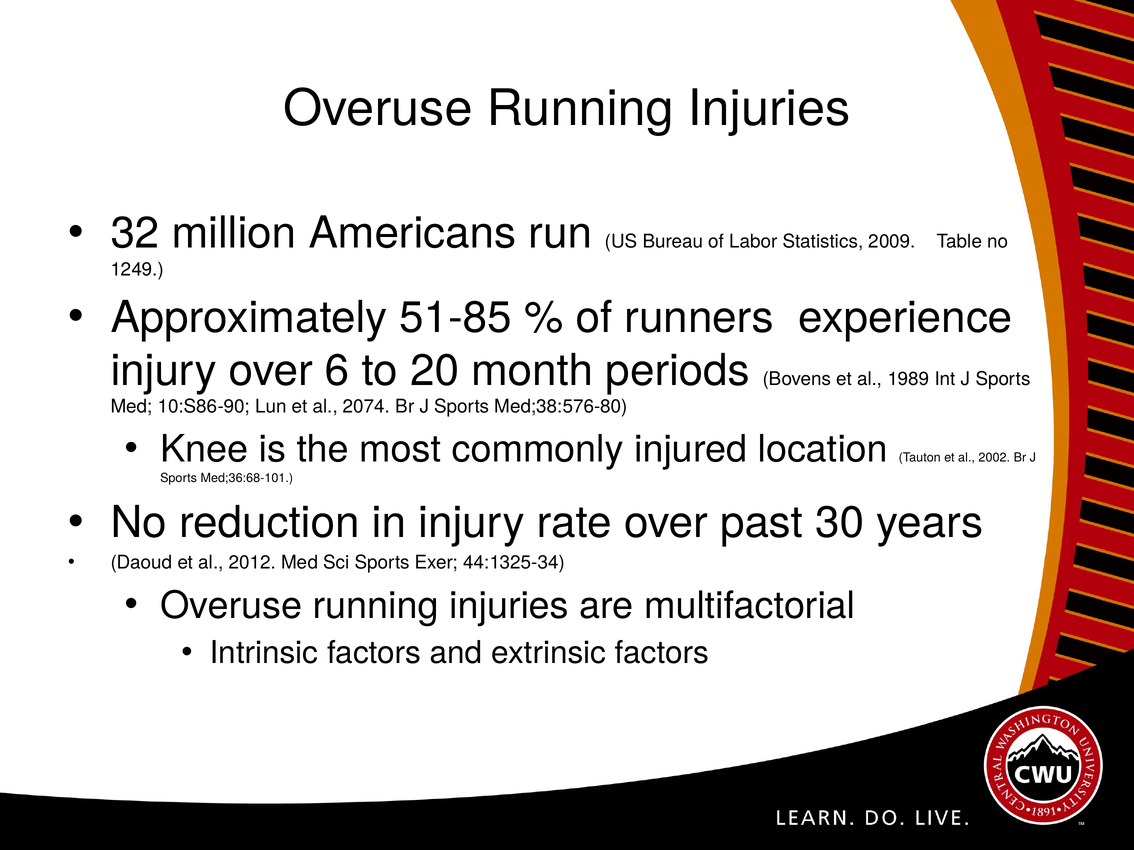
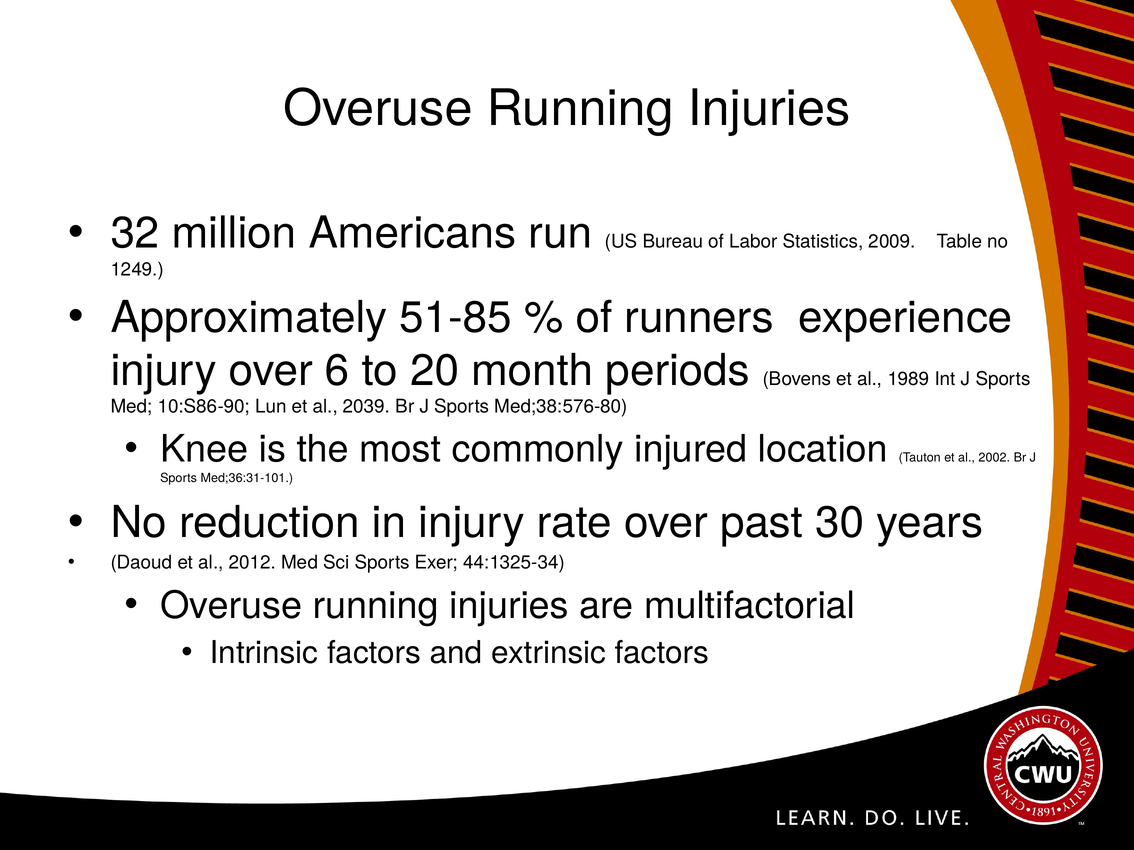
2074: 2074 -> 2039
Med;36:68-101: Med;36:68-101 -> Med;36:31-101
